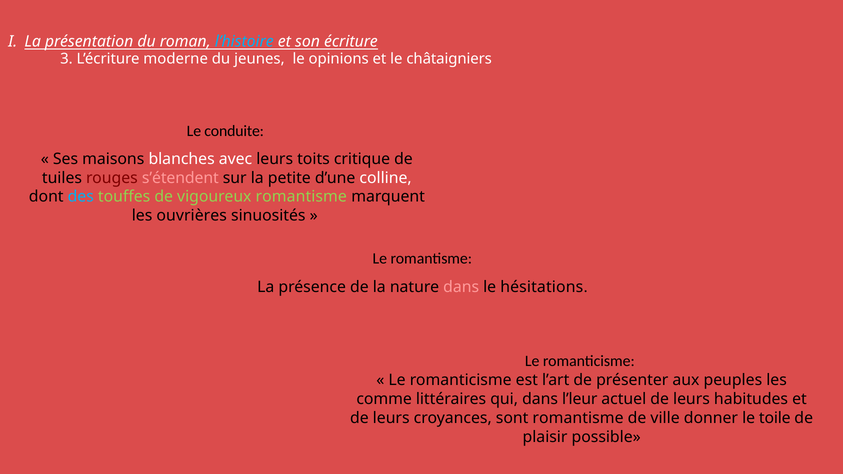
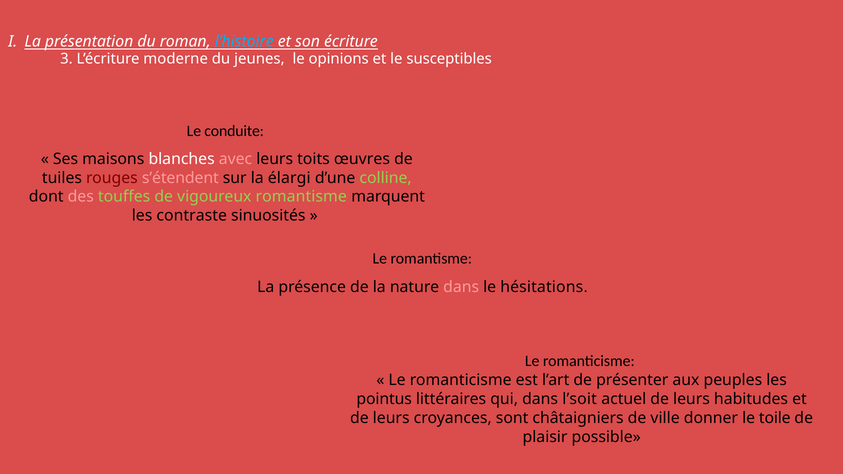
châtaigniers: châtaigniers -> susceptibles
avec colour: white -> pink
critique: critique -> œuvres
petite: petite -> élargi
colline colour: white -> light green
des colour: light blue -> pink
ouvrières: ouvrières -> contraste
comme: comme -> pointus
l’leur: l’leur -> l’soit
sont romantisme: romantisme -> châtaigniers
